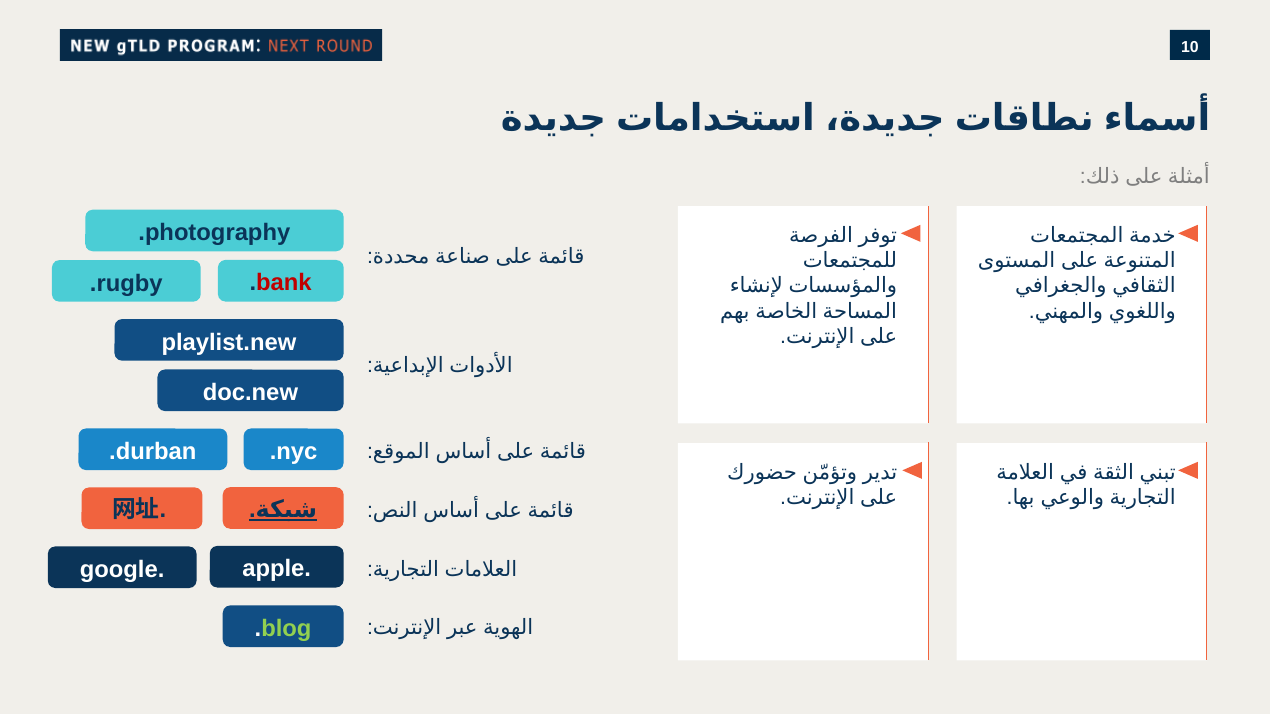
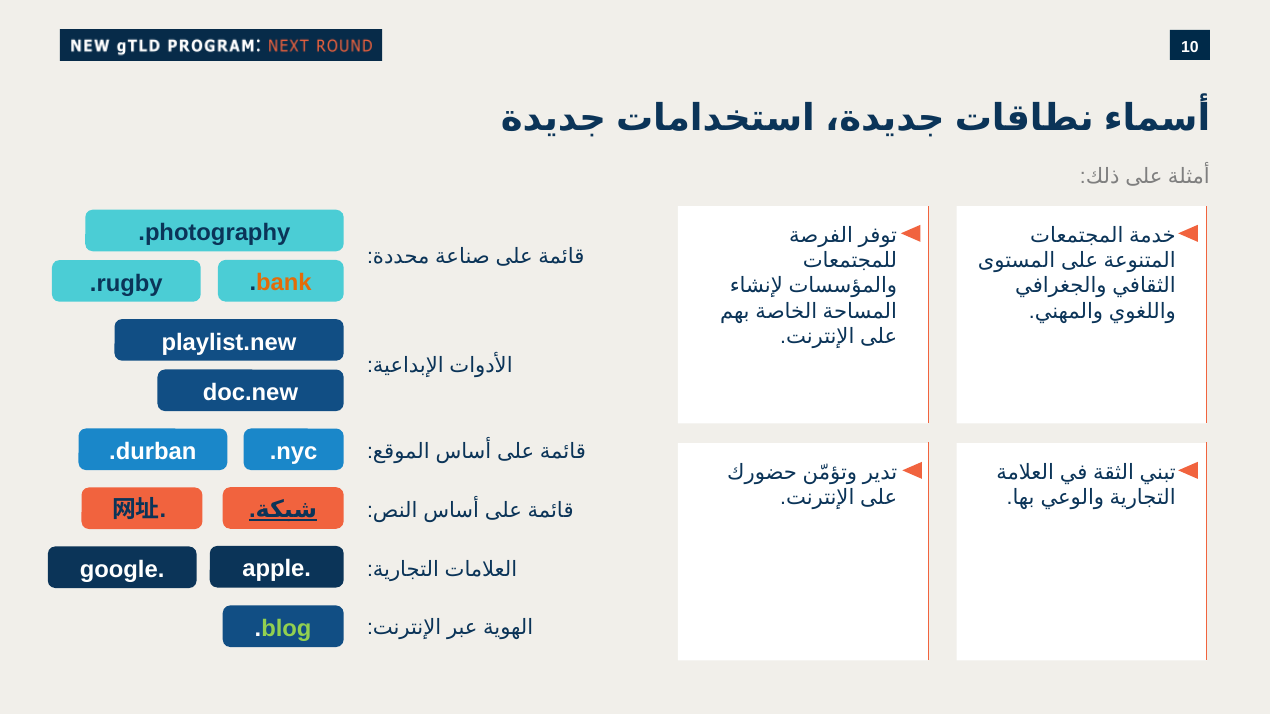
bank colour: red -> orange
